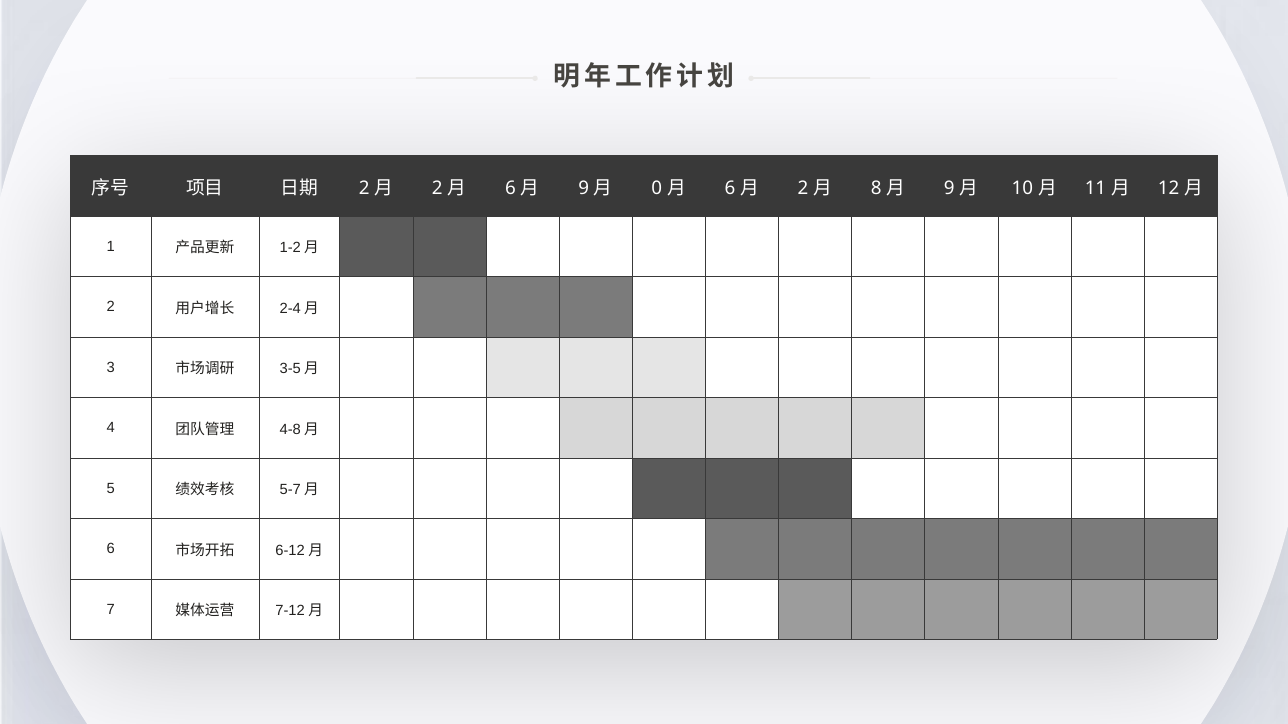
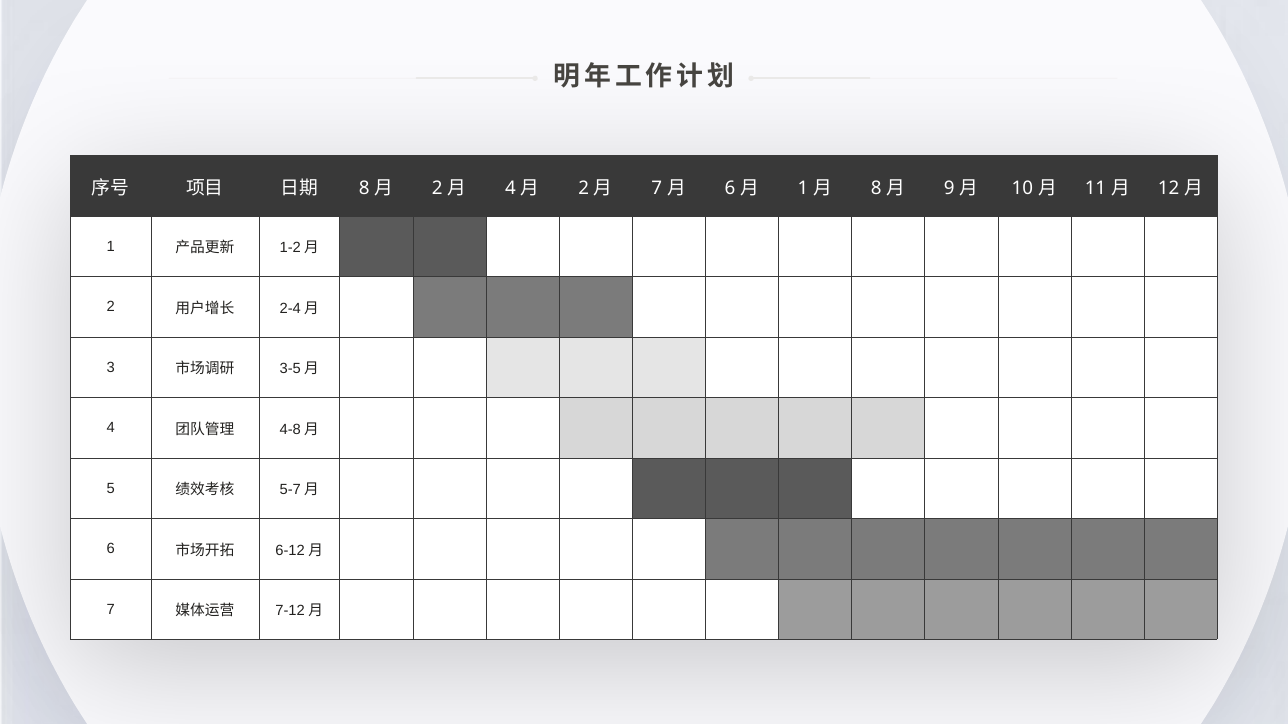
2 at (364, 188): 2 -> 8
6 at (511, 188): 6 -> 4
9 at (584, 188): 9 -> 2
0 at (657, 188): 0 -> 7
2 at (803, 188): 2 -> 1
